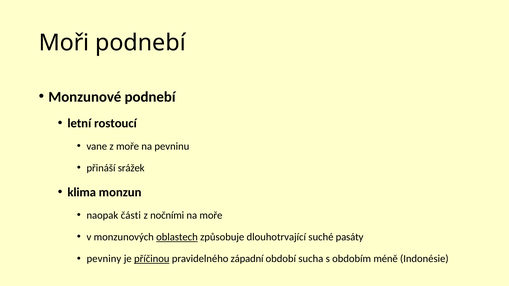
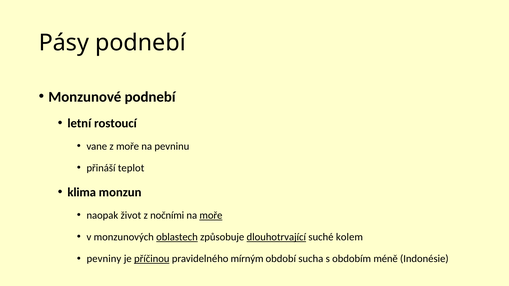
Moři: Moři -> Pásy
srážek: srážek -> teplot
části: části -> život
moře at (211, 216) underline: none -> present
dlouhotrvající underline: none -> present
pasáty: pasáty -> kolem
západní: západní -> mírným
